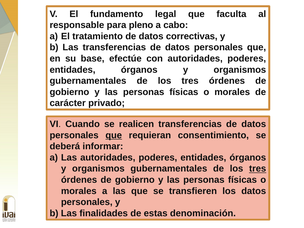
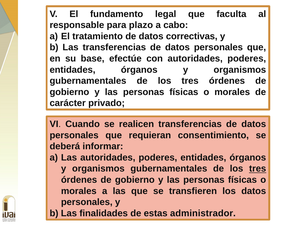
pleno: pleno -> plazo
que at (114, 135) underline: present -> none
denominación: denominación -> administrador
